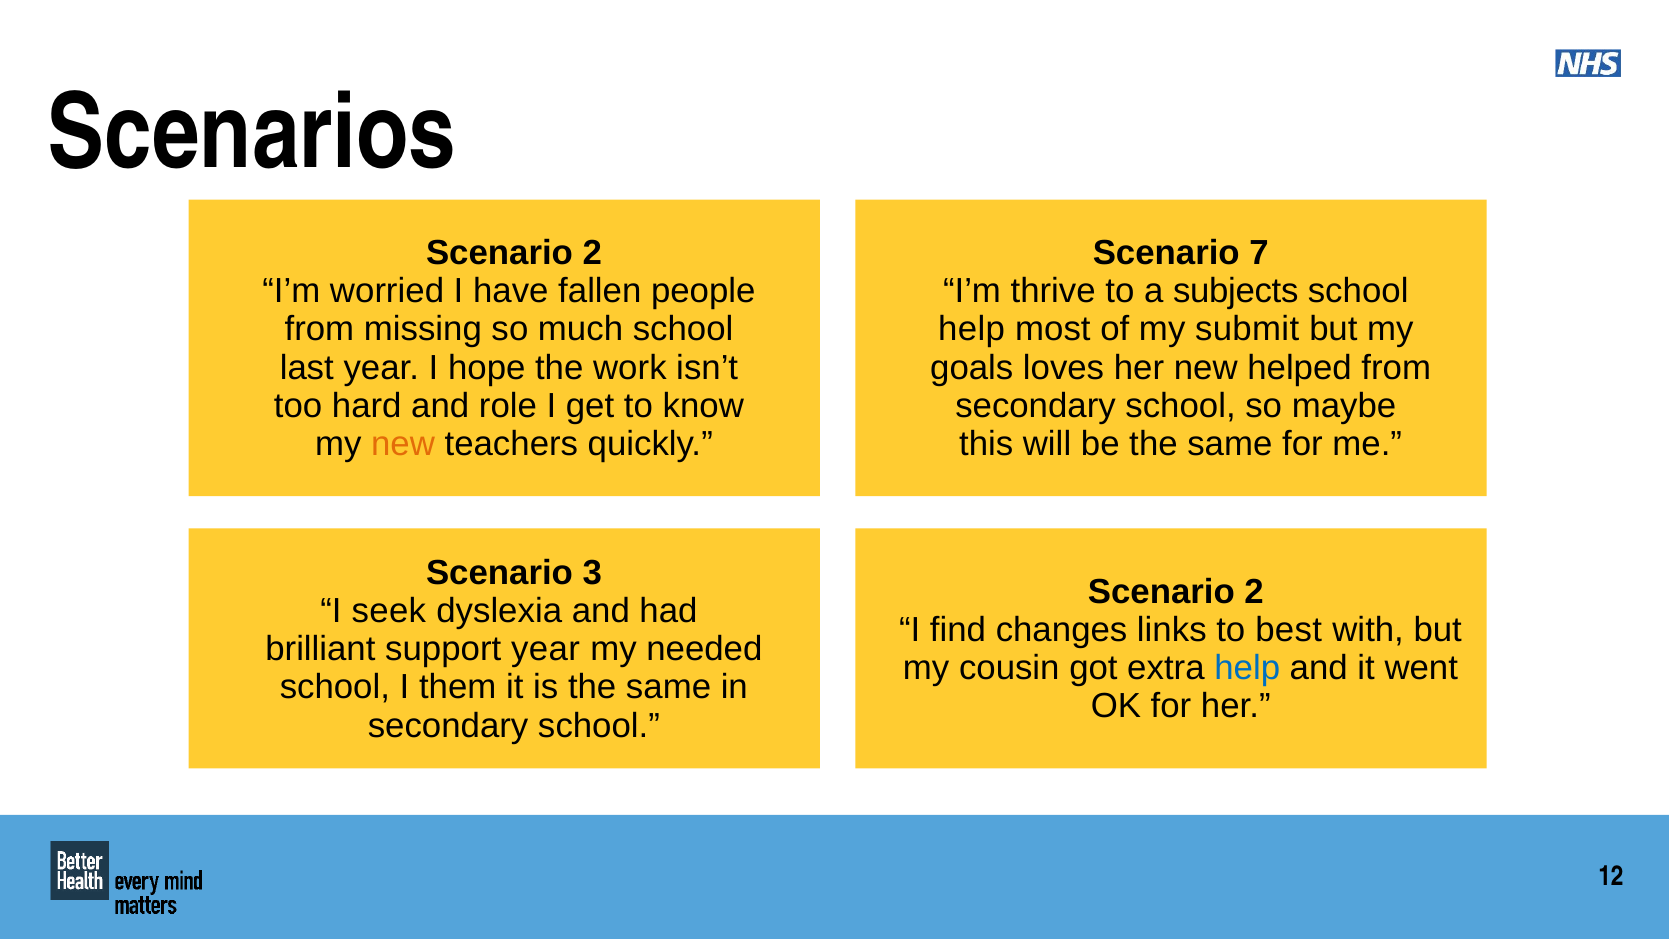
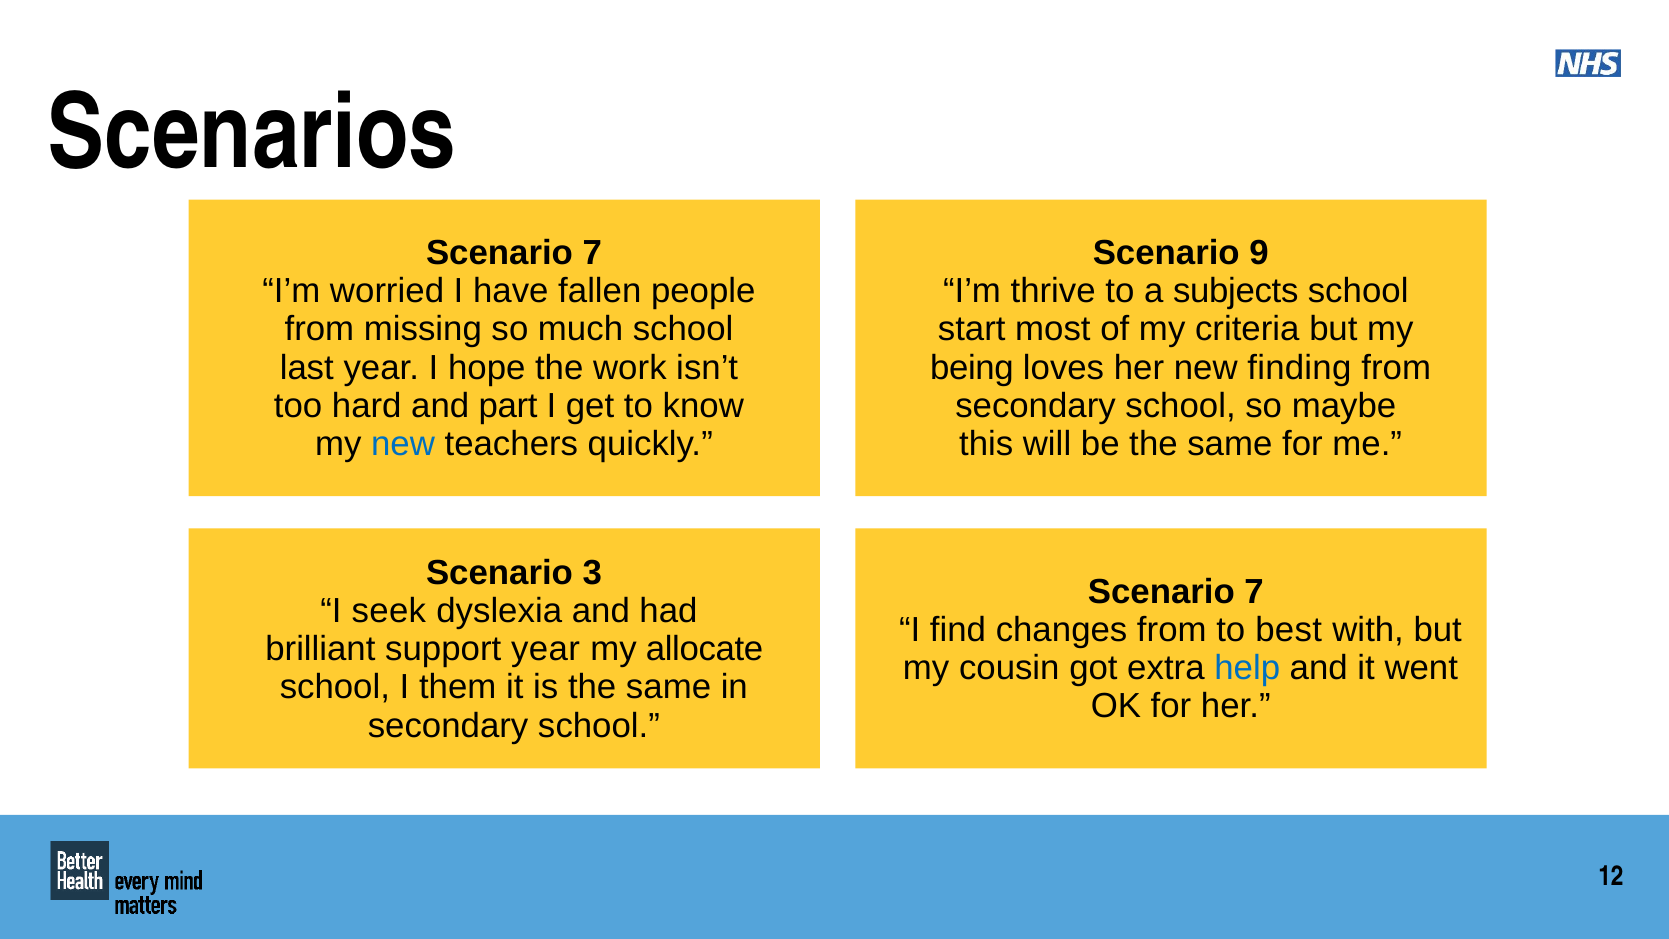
2 at (592, 253): 2 -> 7
7: 7 -> 9
help at (972, 329): help -> start
submit: submit -> criteria
goals: goals -> being
helped: helped -> finding
role: role -> part
new at (403, 444) colour: orange -> blue
2 at (1254, 592): 2 -> 7
changes links: links -> from
needed: needed -> allocate
